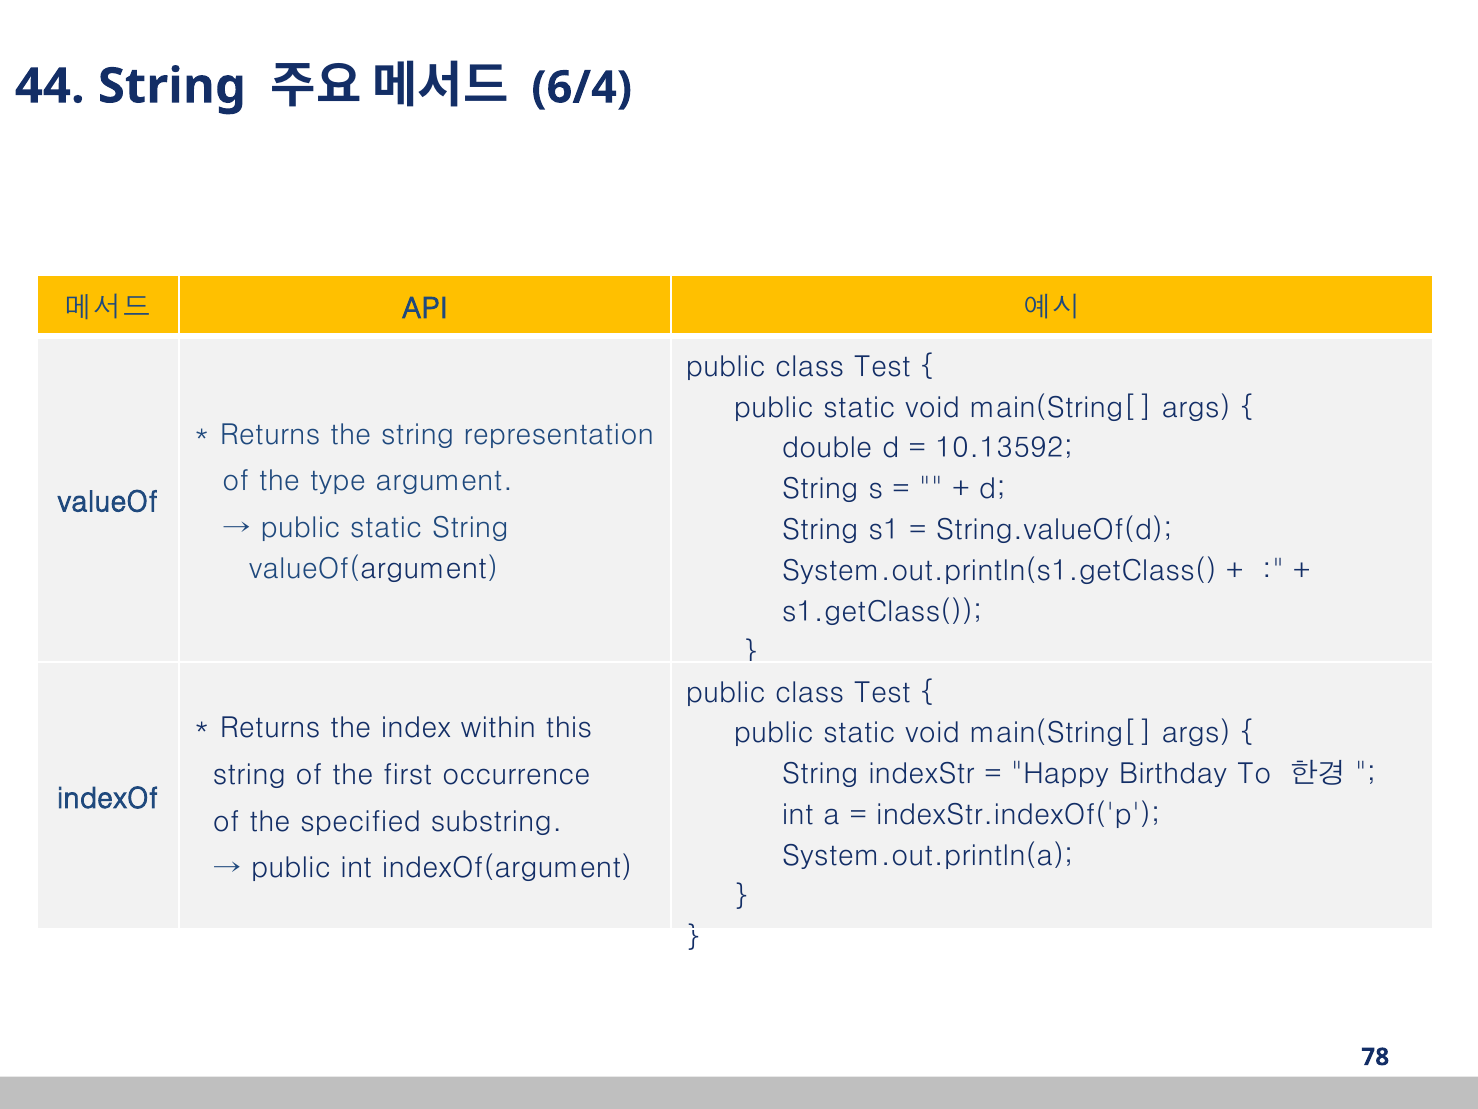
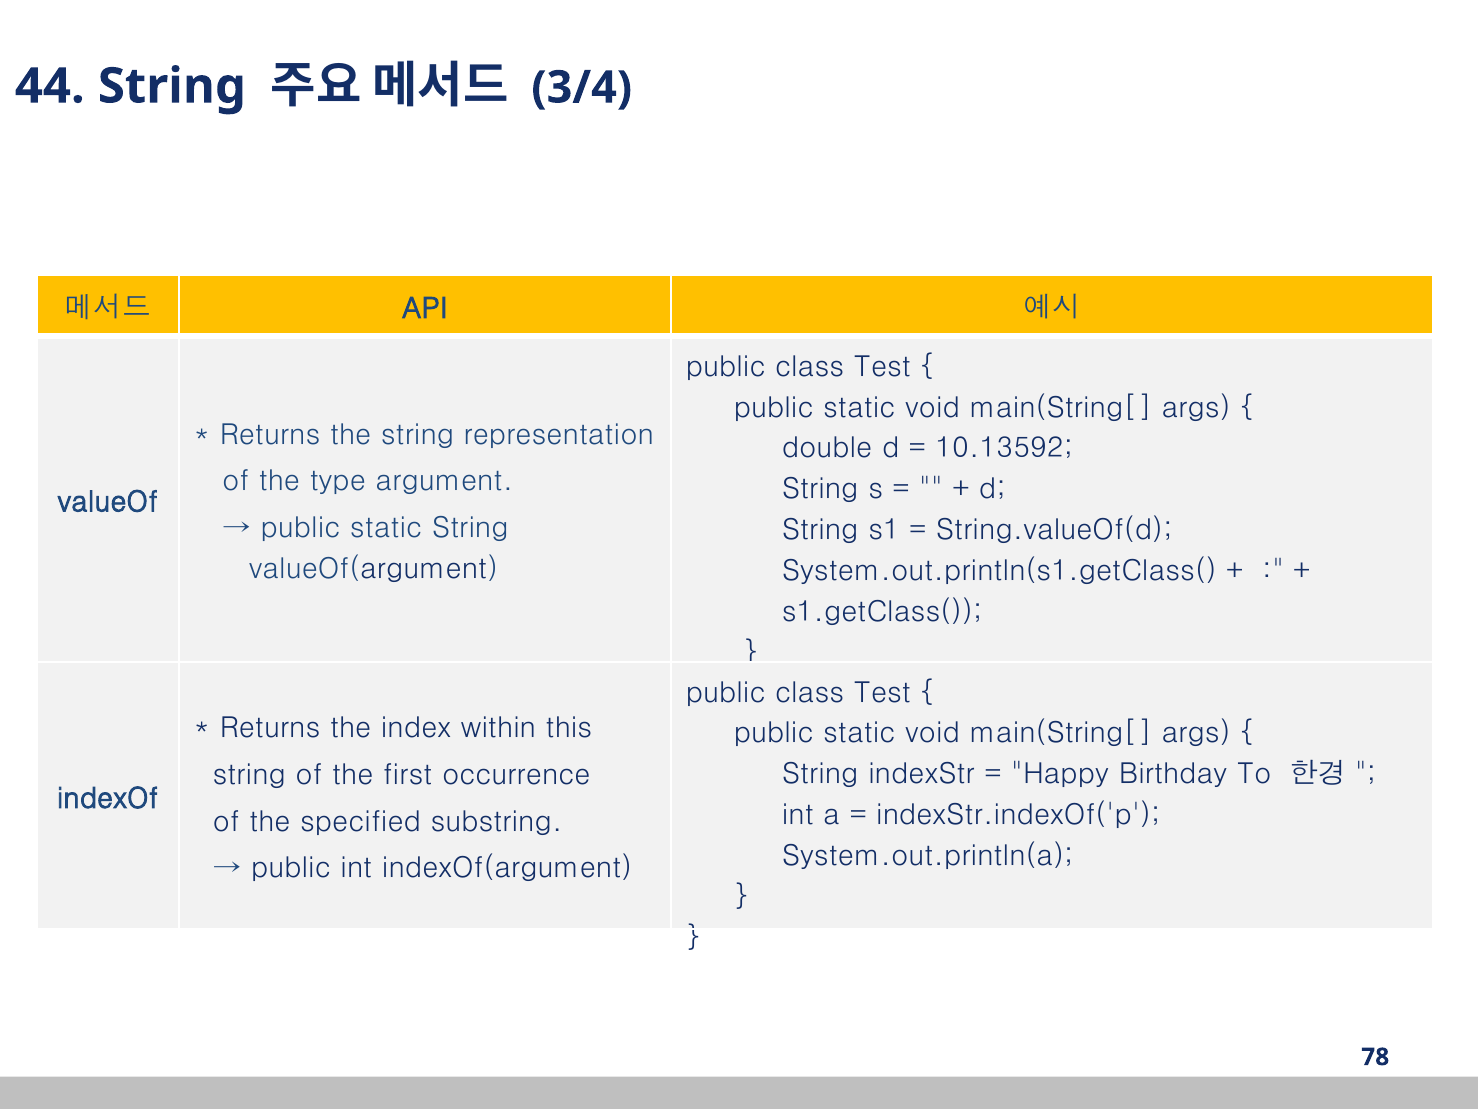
6/4: 6/4 -> 3/4
